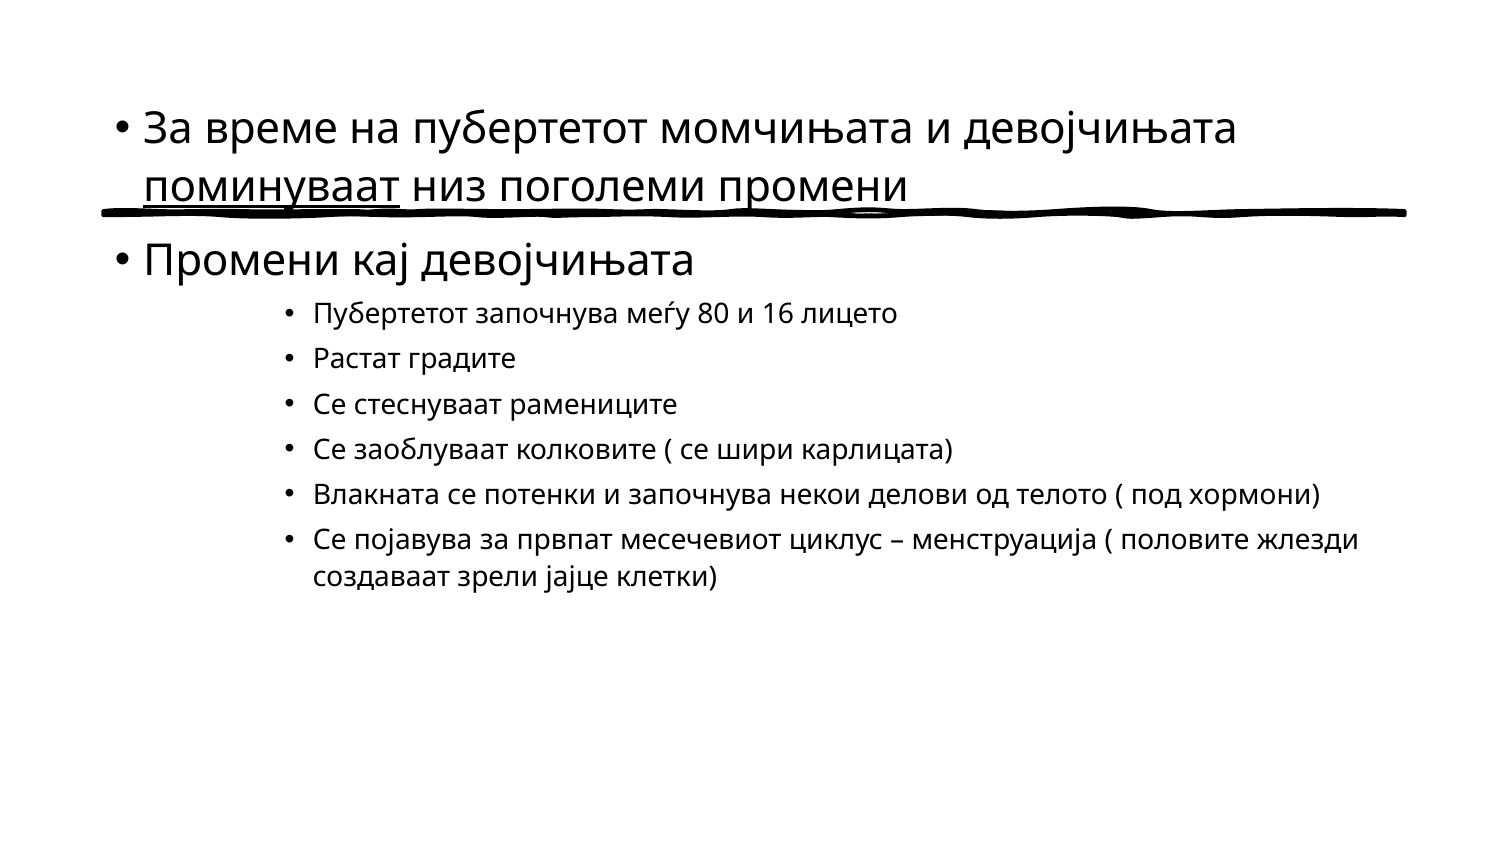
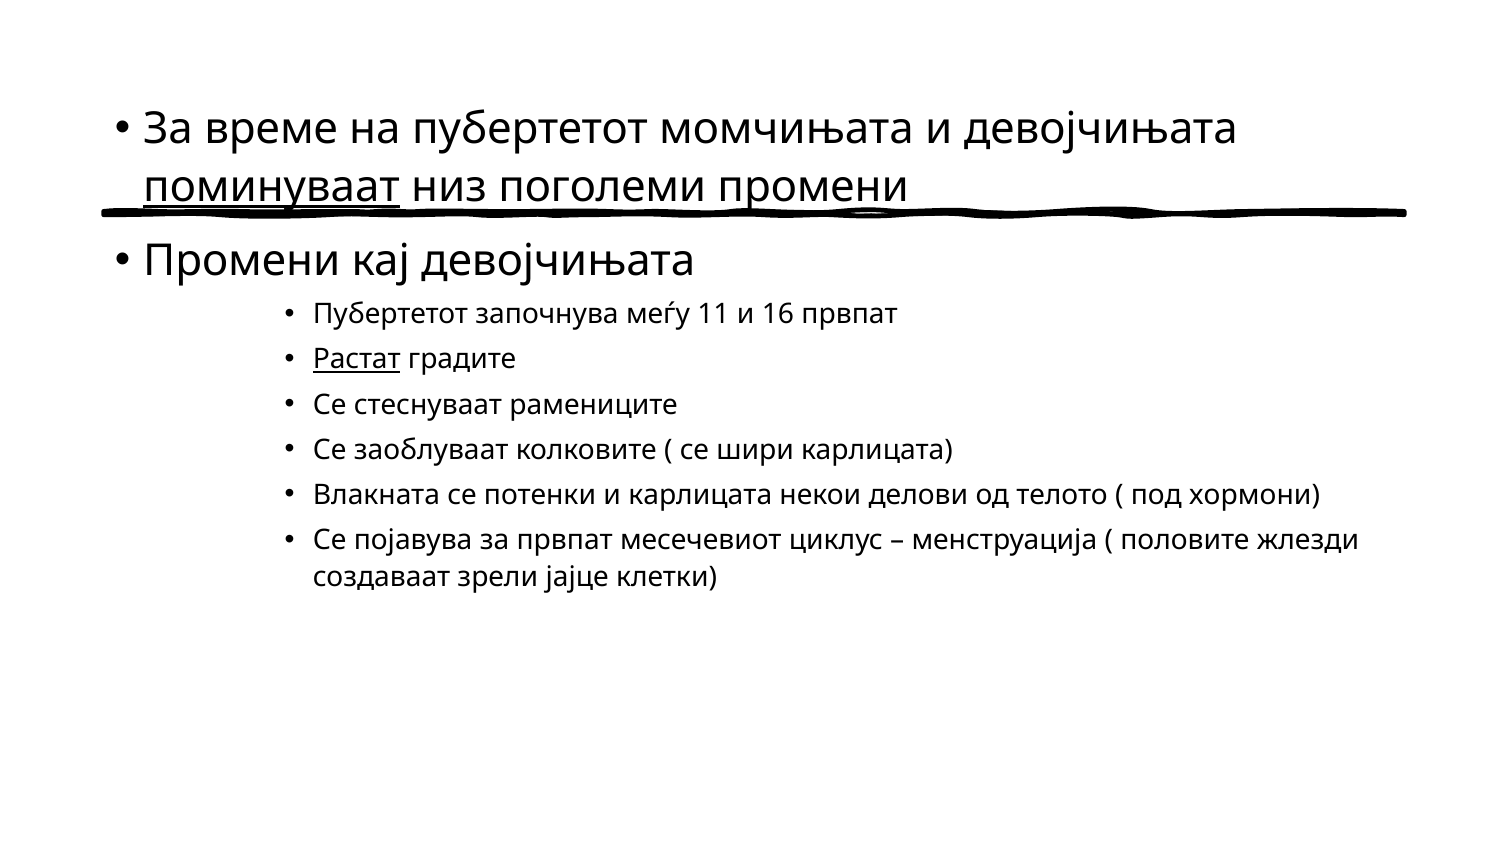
80: 80 -> 11
16 лицето: лицето -> првпат
Растат underline: none -> present
и започнува: започнува -> карлицата
